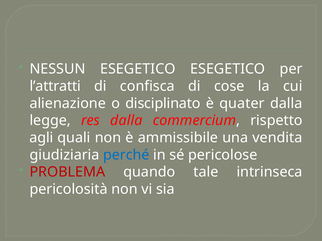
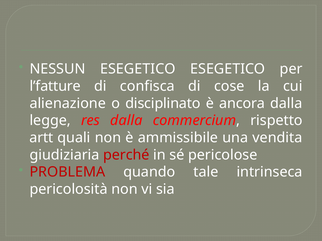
l’attratti: l’attratti -> l’fatture
quater: quater -> ancora
agli: agli -> artt
perché colour: blue -> red
